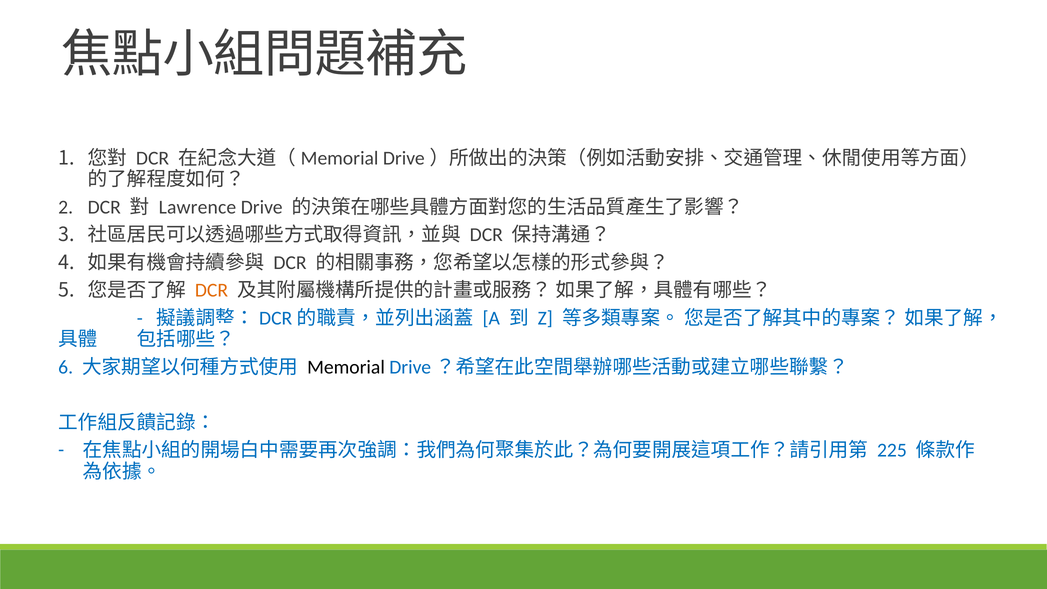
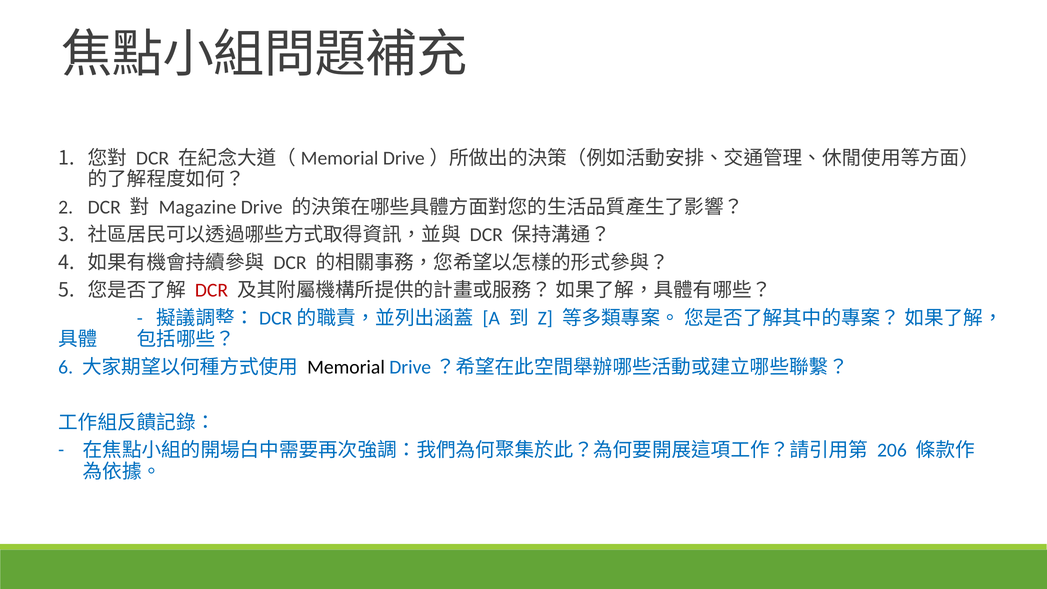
Lawrence: Lawrence -> Magazine
DCR at (211, 290) colour: orange -> red
225: 225 -> 206
